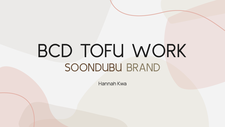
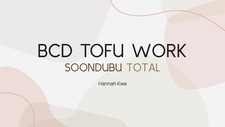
BRAND: BRAND -> TOTAL
